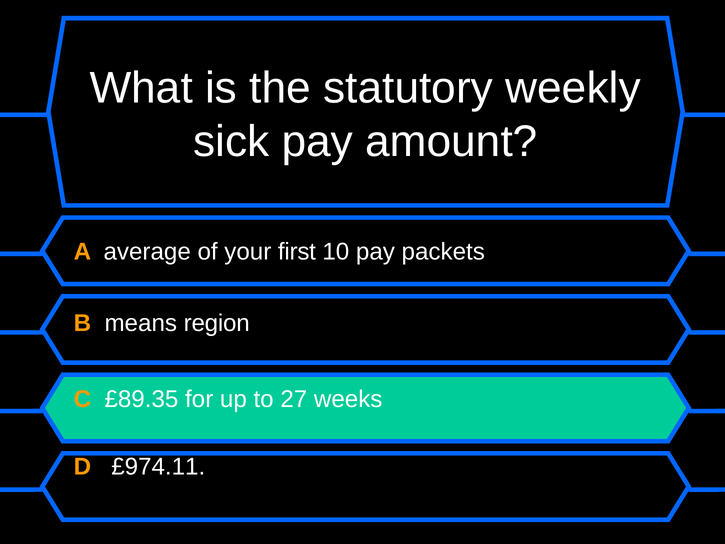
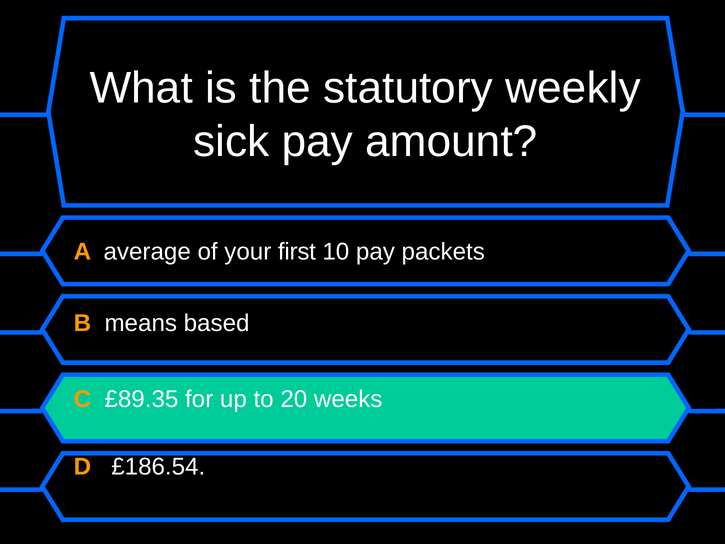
region: region -> based
27: 27 -> 20
£974.11: £974.11 -> £186.54
